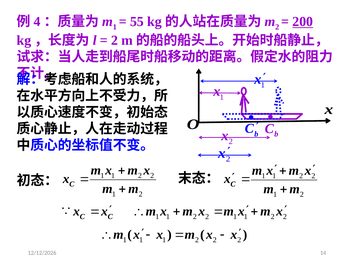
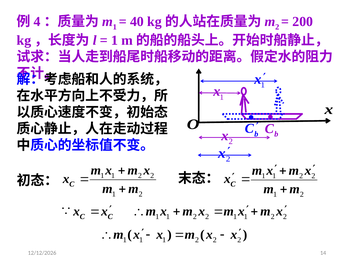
55: 55 -> 40
200 underline: present -> none
2 at (115, 41): 2 -> 1
